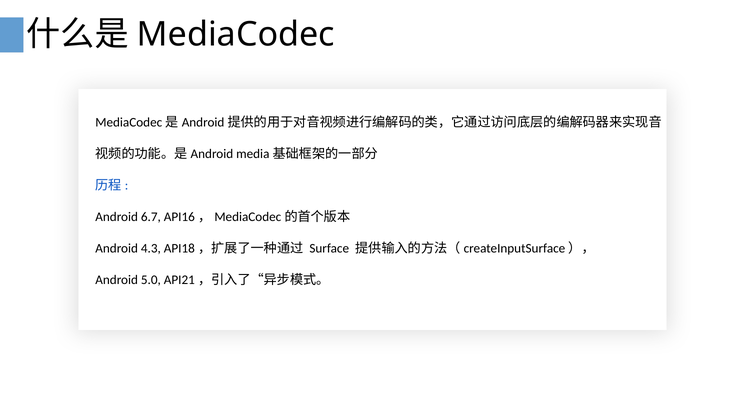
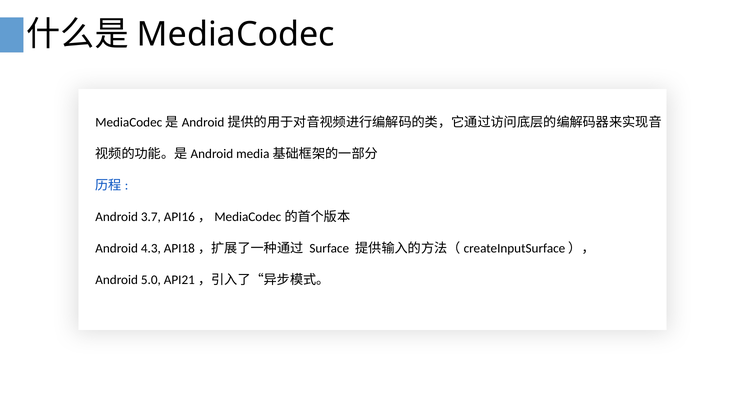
6.7: 6.7 -> 3.7
